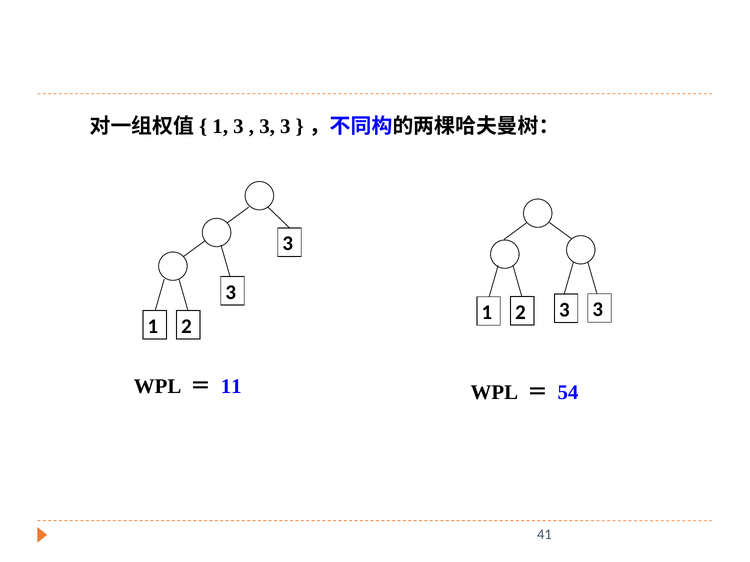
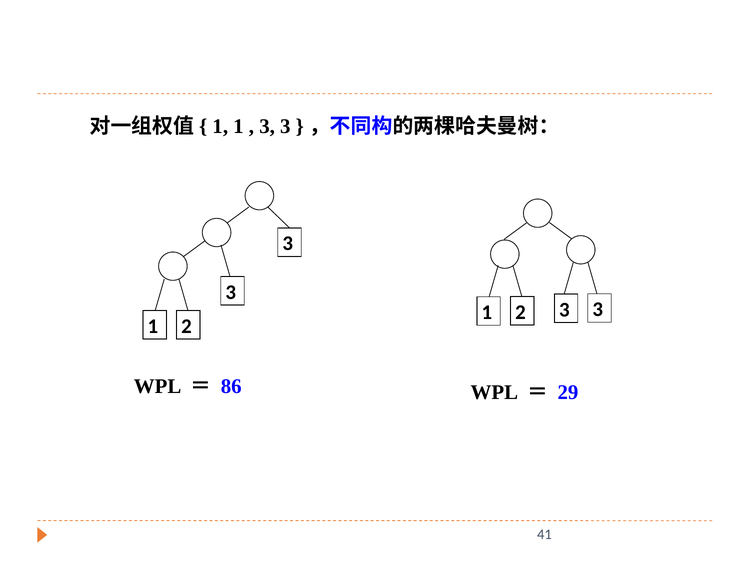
1 3: 3 -> 1
11: 11 -> 86
54: 54 -> 29
